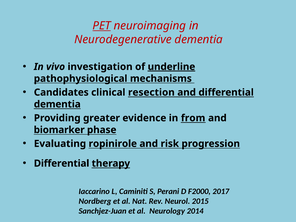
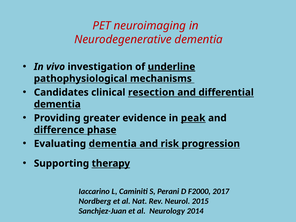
PET underline: present -> none
from: from -> peak
biomarker: biomarker -> difference
Evaluating ropinirole: ropinirole -> dementia
Differential at (62, 163): Differential -> Supporting
